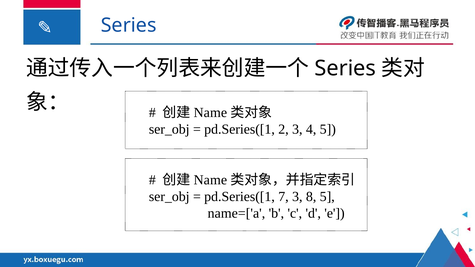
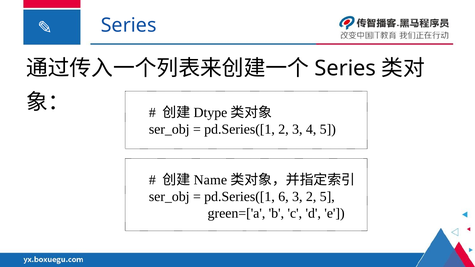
Name at (210, 113): Name -> Dtype
7: 7 -> 6
3 8: 8 -> 2
name=['a: name=['a -> green=['a
